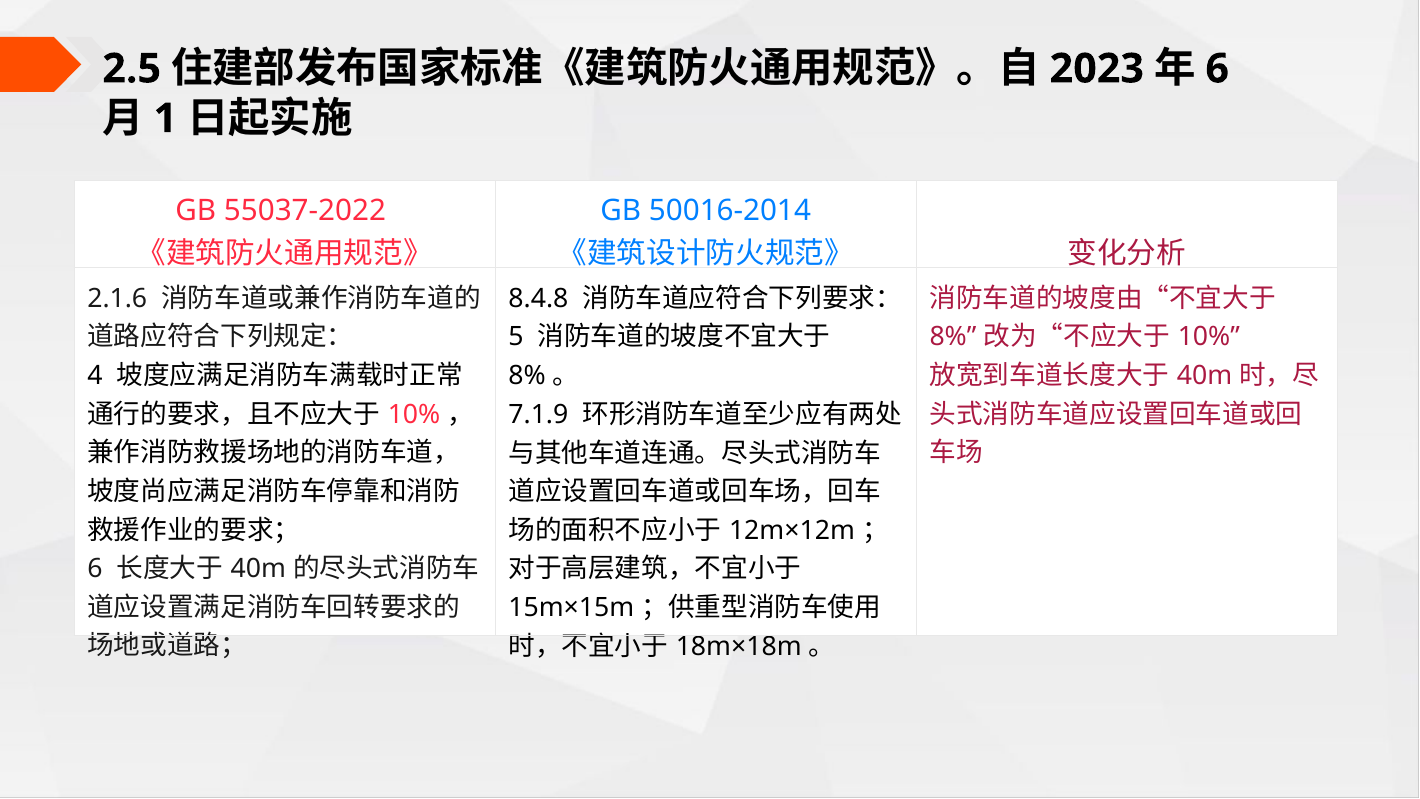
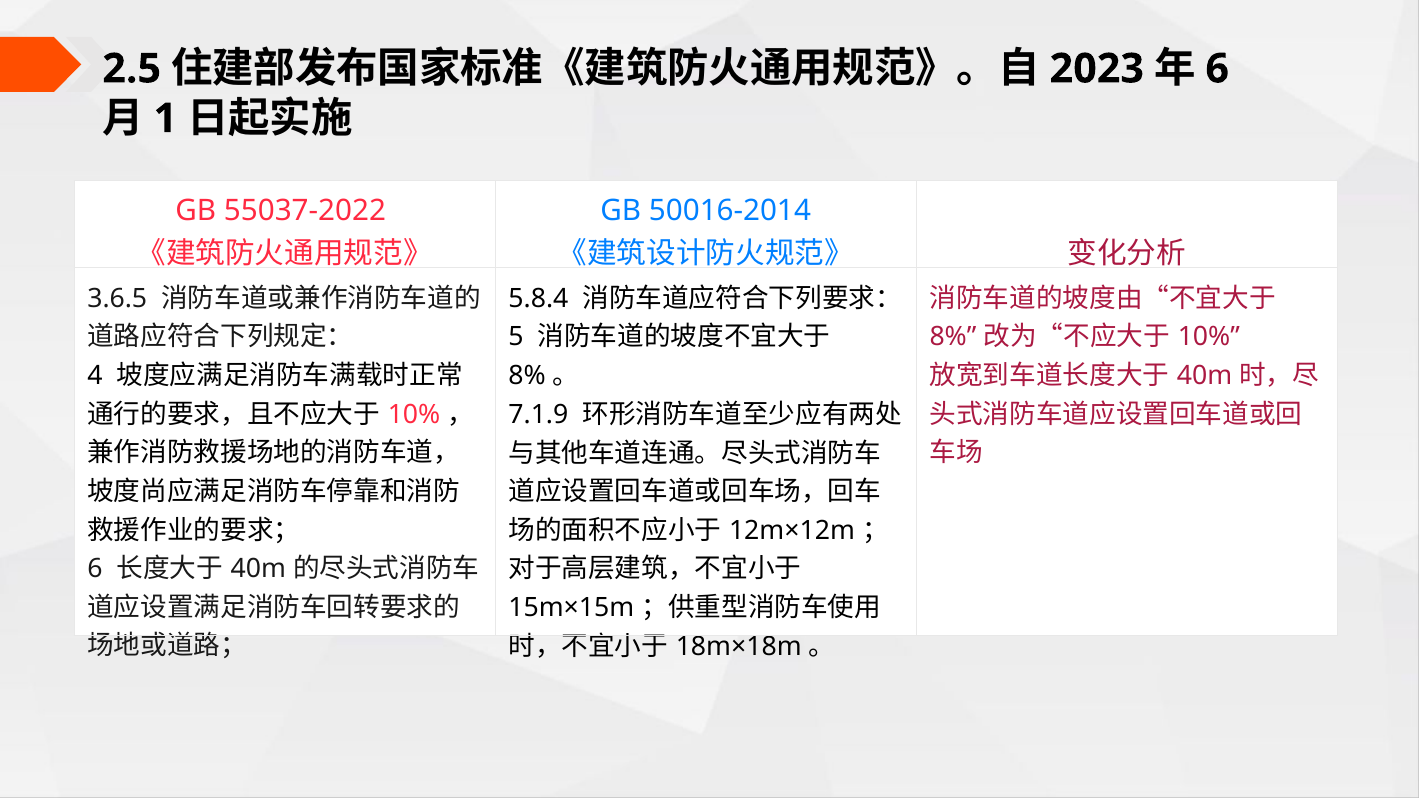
2.1.6: 2.1.6 -> 3.6.5
8.4.8: 8.4.8 -> 5.8.4
